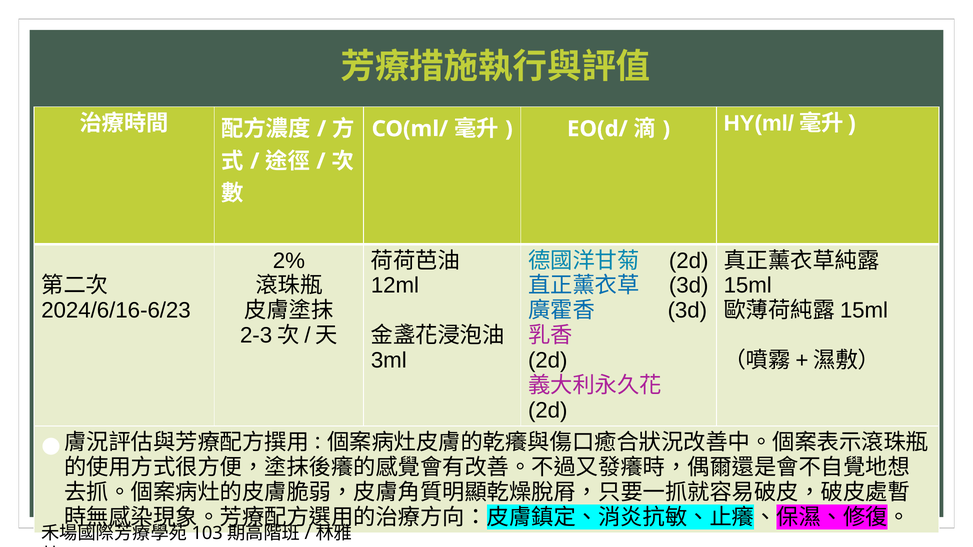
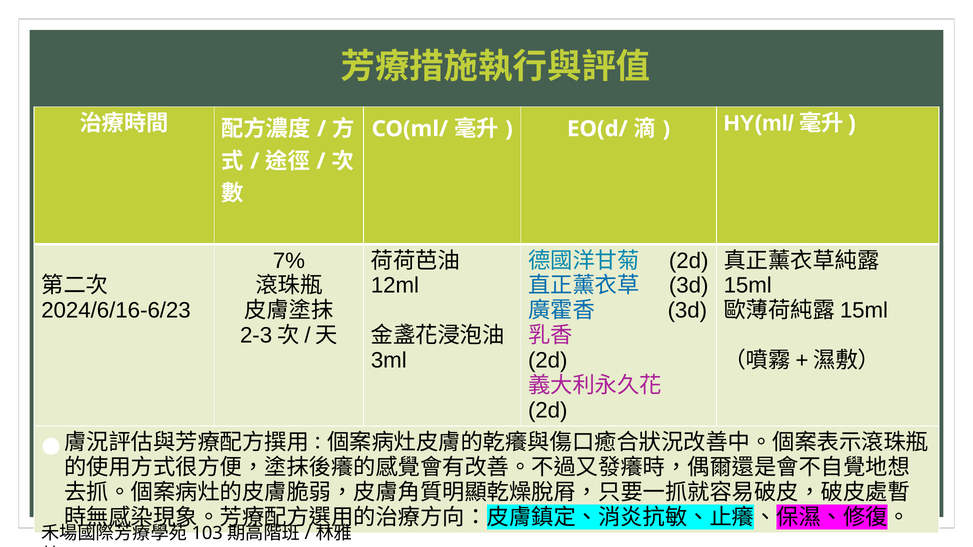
2%: 2% -> 7%
